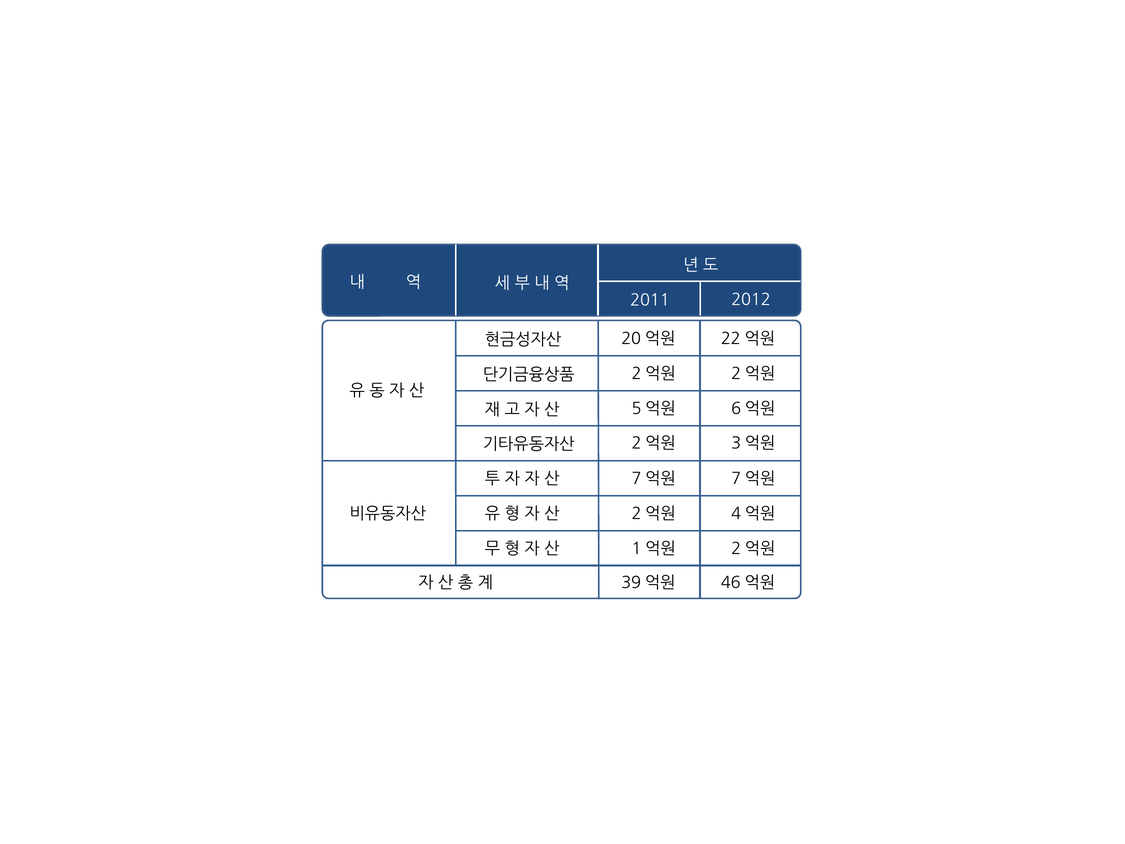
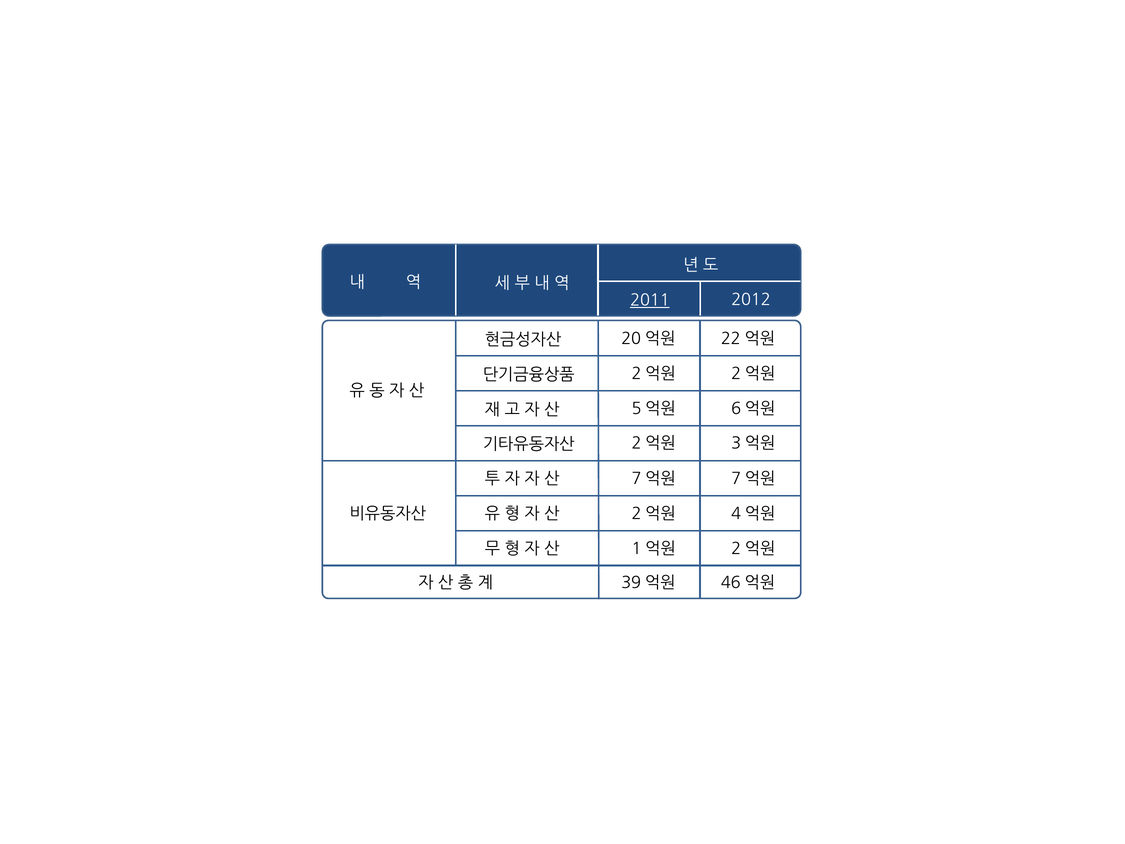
2011 underline: none -> present
